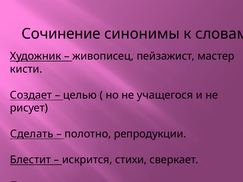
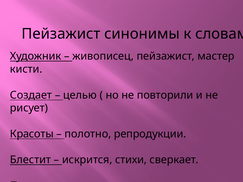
Сочинение at (61, 34): Сочинение -> Пейзажист
учащегося: учащегося -> повторили
Сделать: Сделать -> Красоты
